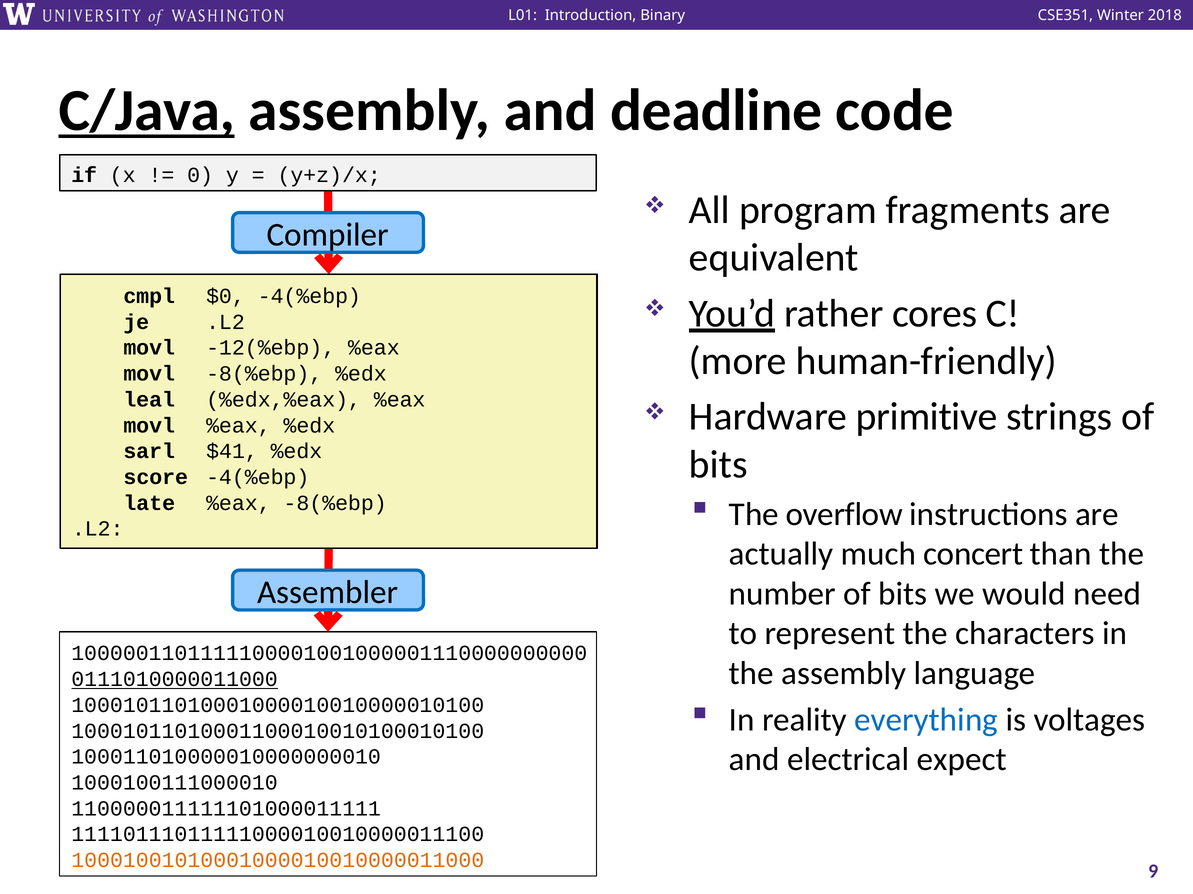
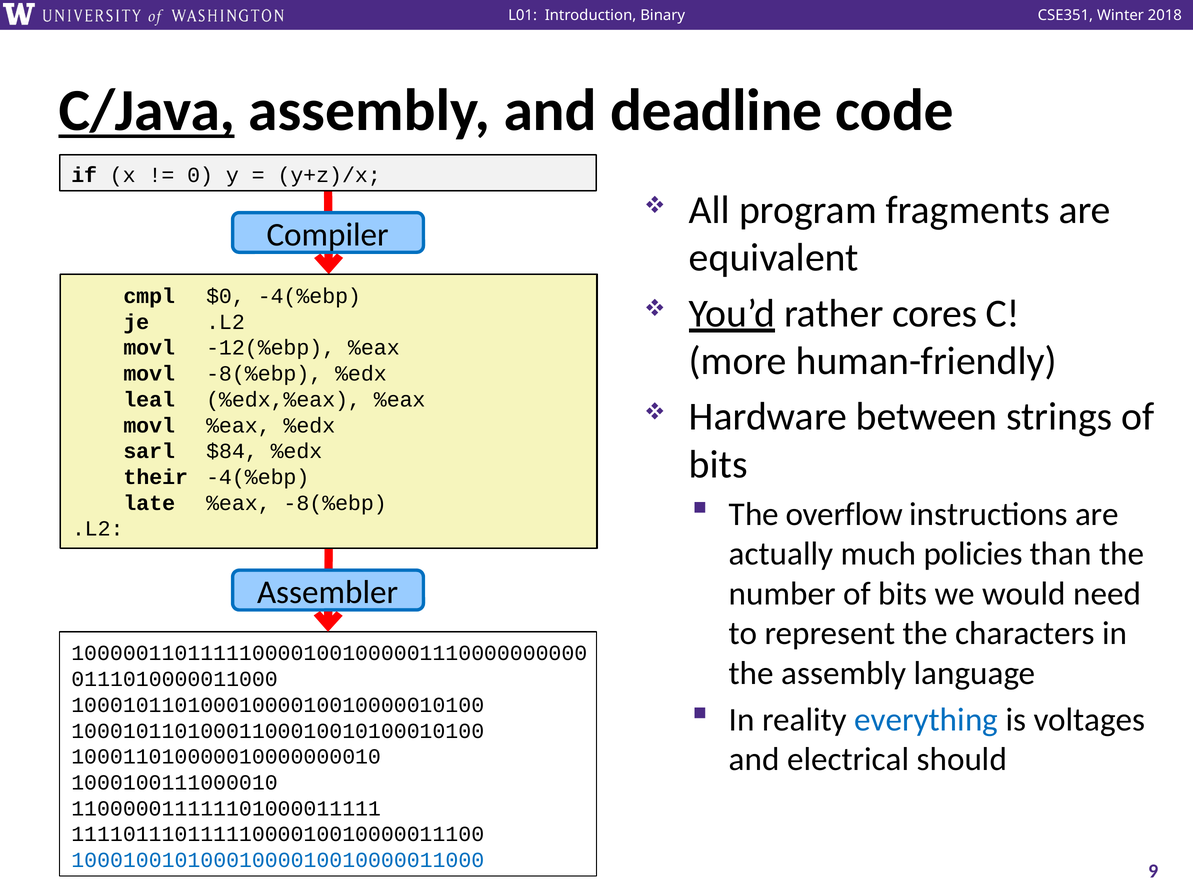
primitive: primitive -> between
$41: $41 -> $84
score: score -> their
concert: concert -> policies
0111010000011000 underline: present -> none
expect: expect -> should
10001001010001000010010000011000 colour: orange -> blue
